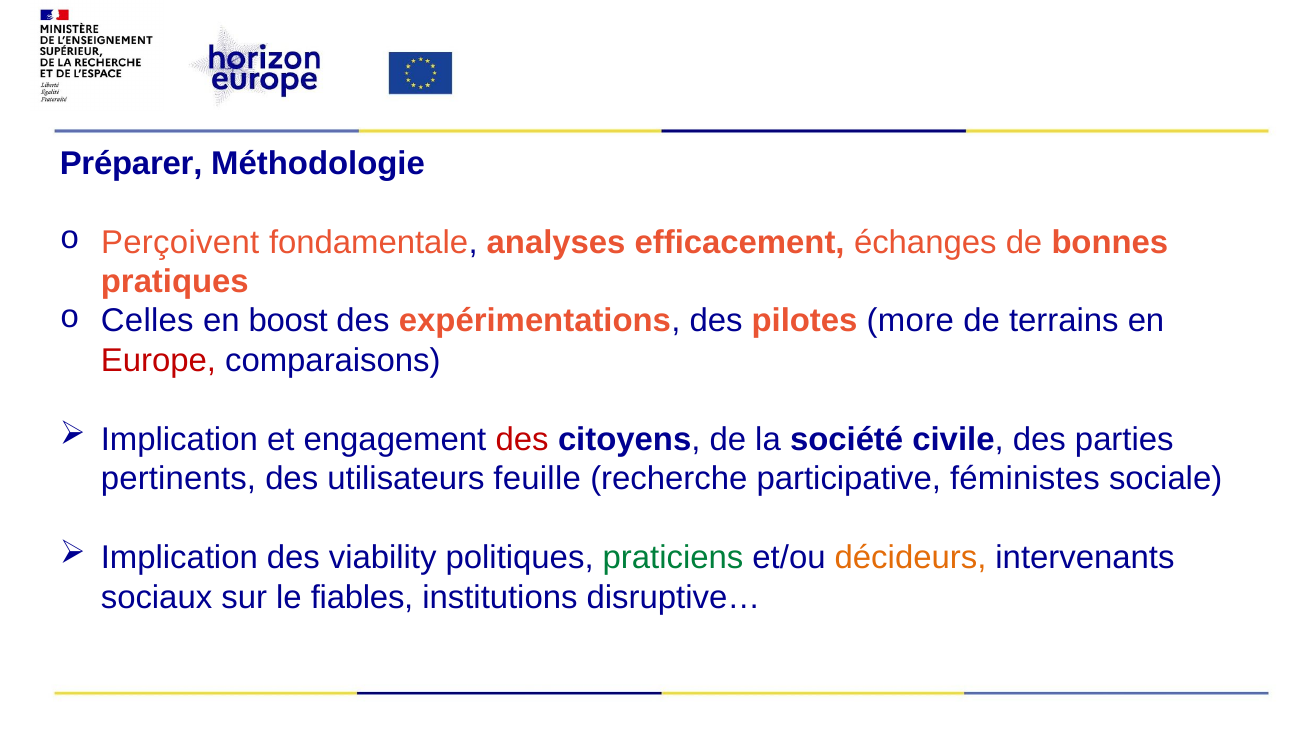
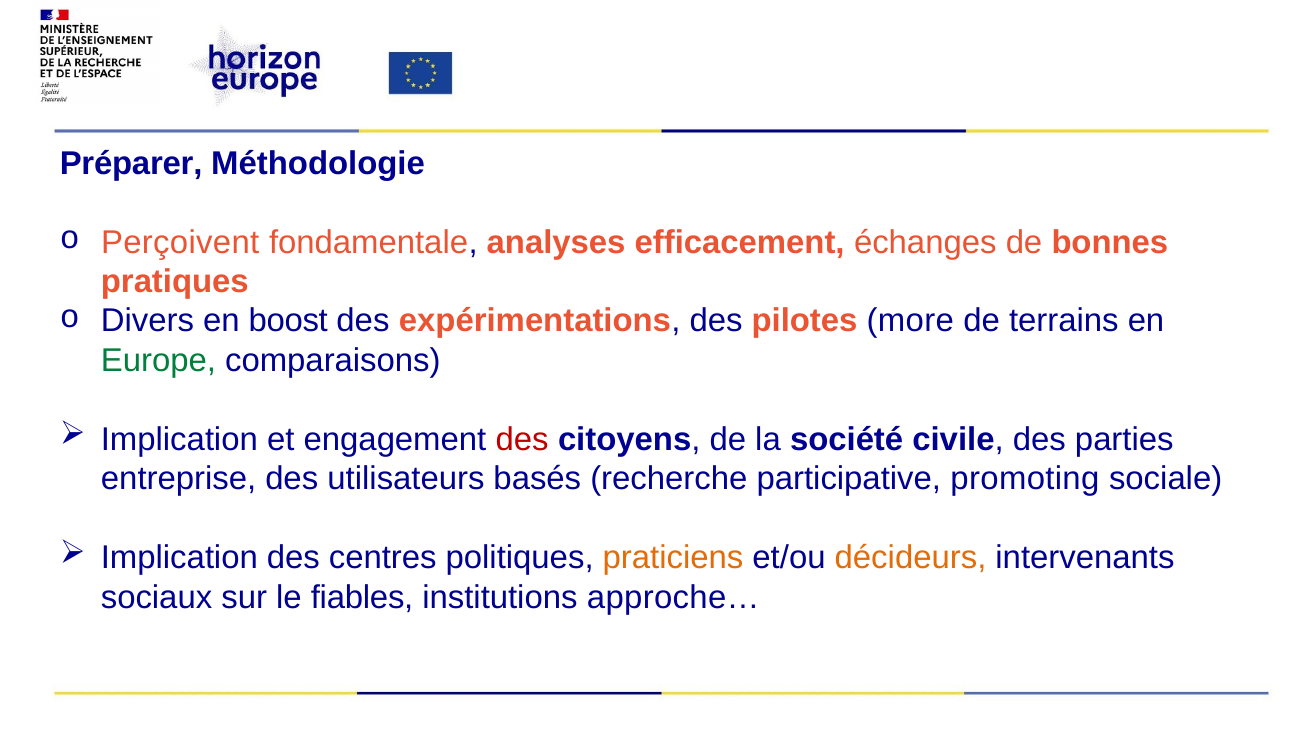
Celles: Celles -> Divers
Europe colour: red -> green
pertinents: pertinents -> entreprise
feuille: feuille -> basés
féministes: féministes -> promoting
viability: viability -> centres
praticiens colour: green -> orange
disruptive…: disruptive… -> approche…
